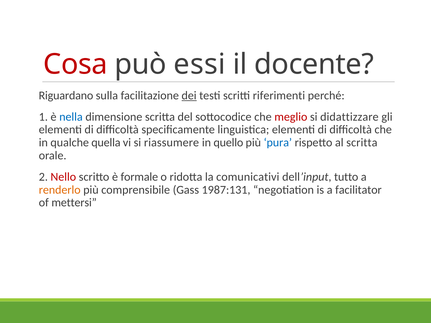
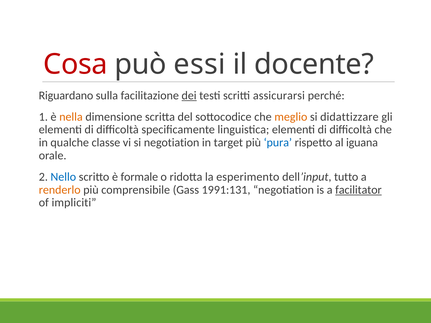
riferimenti: riferimenti -> assicurarsi
nella colour: blue -> orange
meglio colour: red -> orange
quella: quella -> classe
si riassumere: riassumere -> negotiation
quello: quello -> target
al scritta: scritta -> iguana
Nello colour: red -> blue
comunicativi: comunicativi -> esperimento
1987:131: 1987:131 -> 1991:131
facilitator underline: none -> present
mettersi: mettersi -> impliciti
